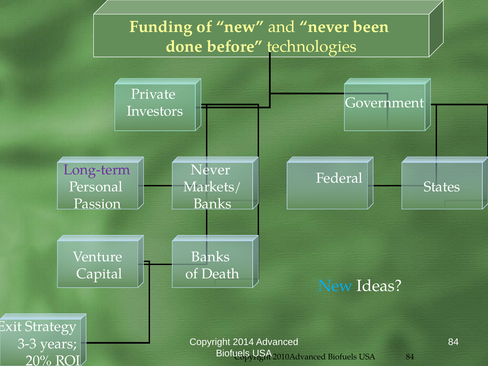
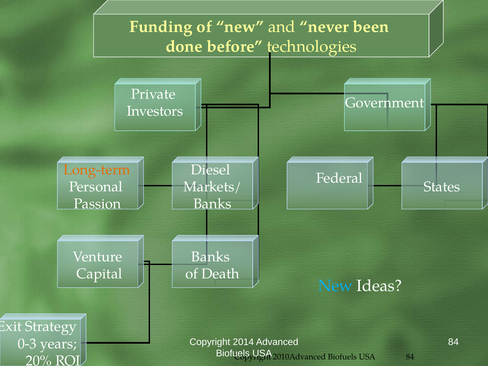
Long-term colour: purple -> orange
Never at (211, 170): Never -> Diesel
3-3: 3-3 -> 0-3
